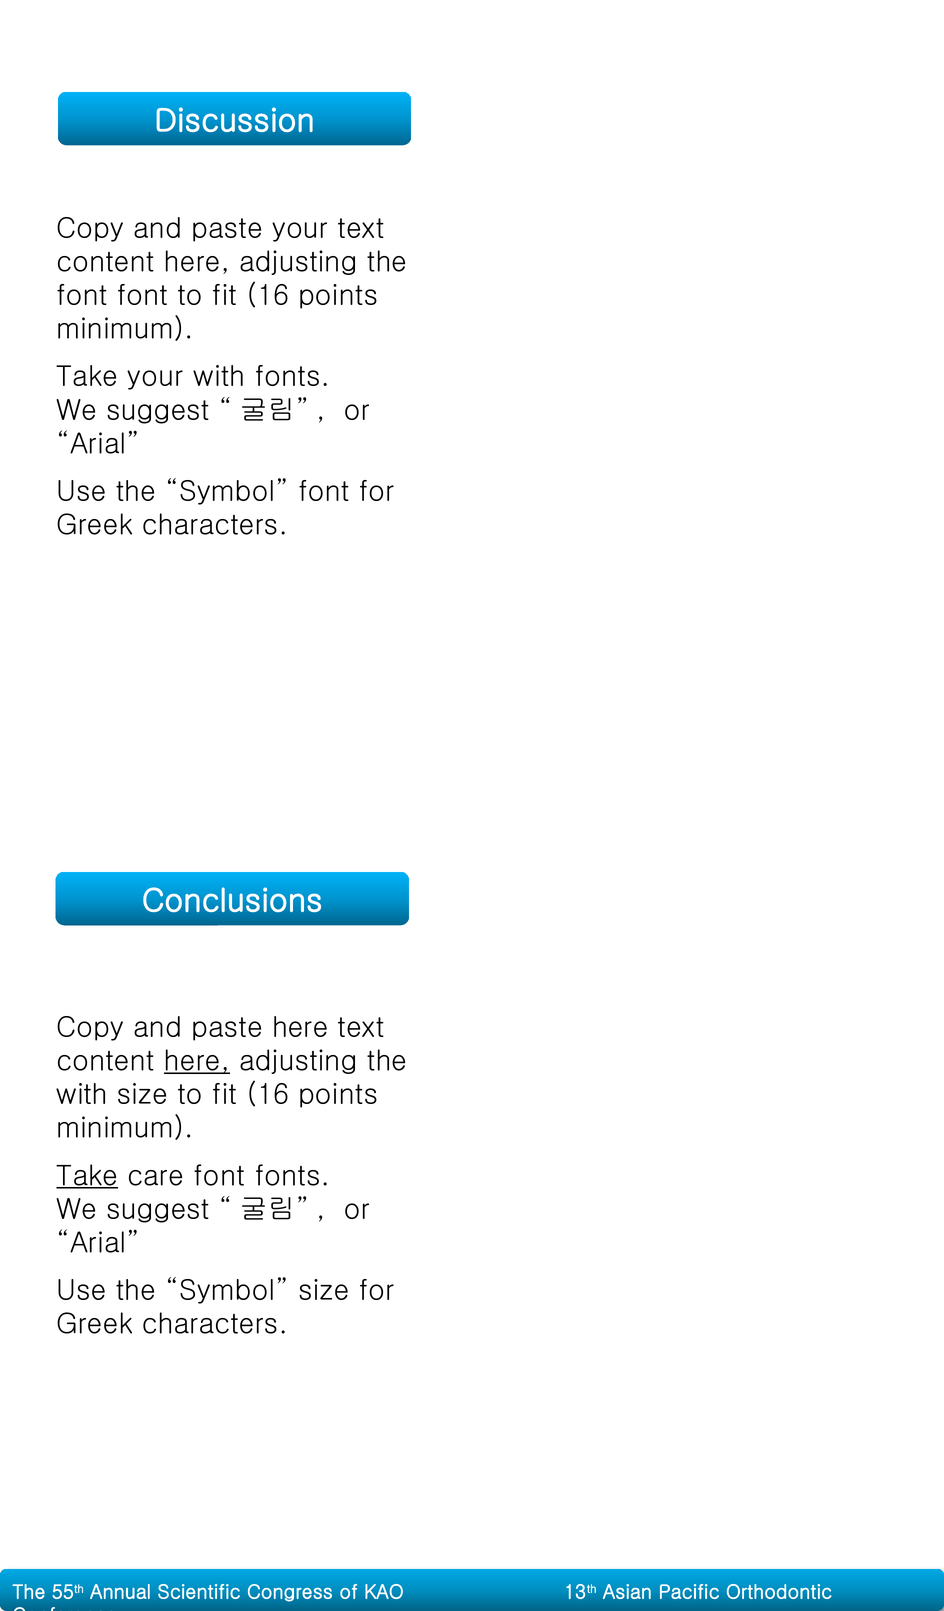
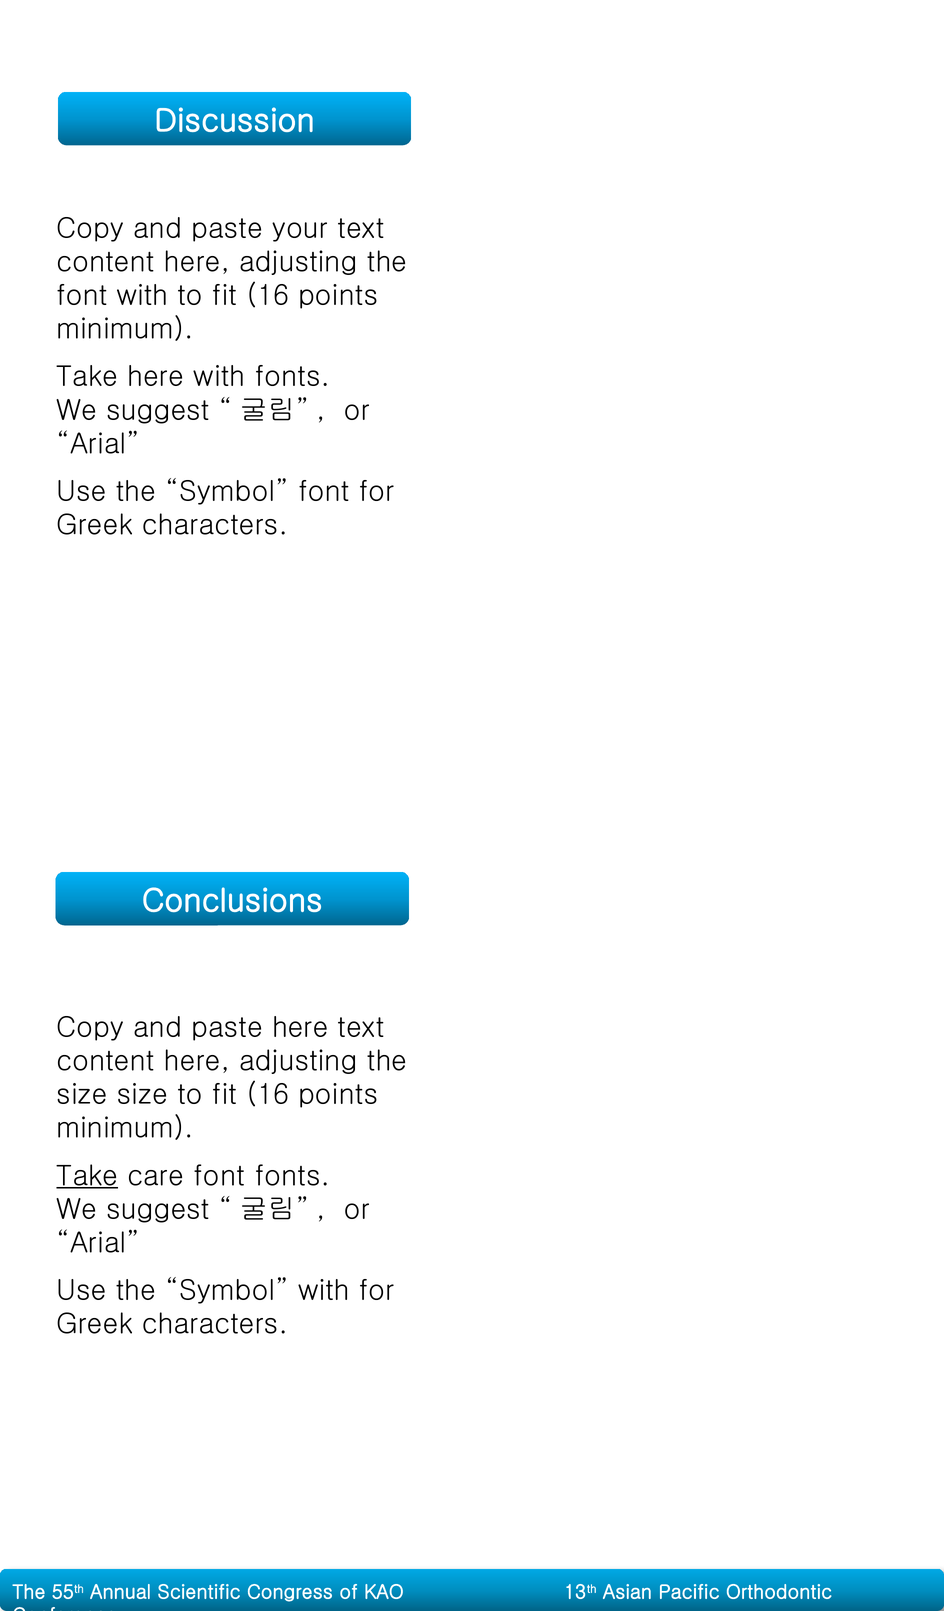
font font: font -> with
Take your: your -> here
here at (197, 1061) underline: present -> none
with at (82, 1094): with -> size
Symbol size: size -> with
